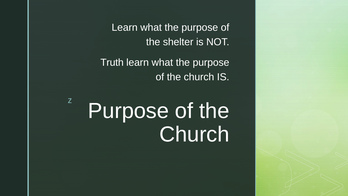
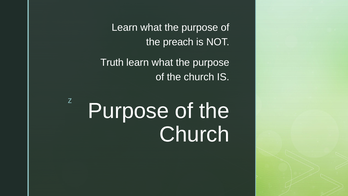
shelter: shelter -> preach
